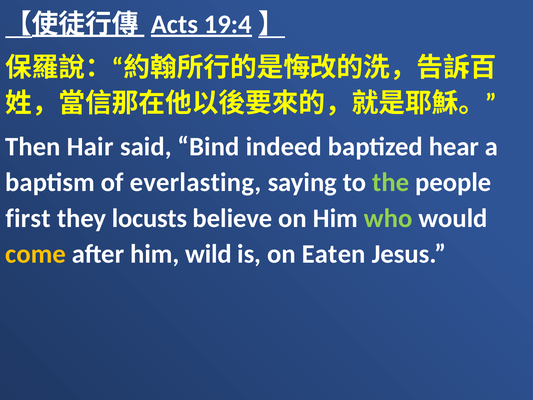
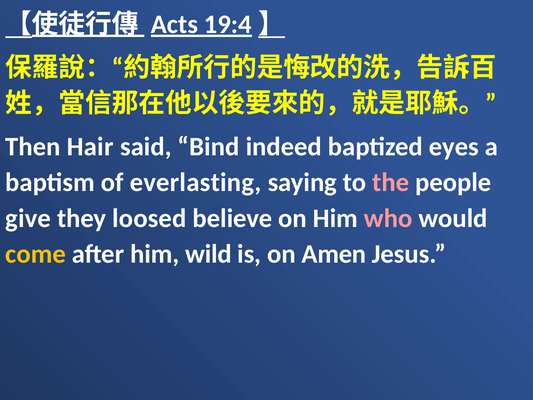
hear: hear -> eyes
the colour: light green -> pink
first: first -> give
locusts: locusts -> loosed
who colour: light green -> pink
Eaten: Eaten -> Amen
